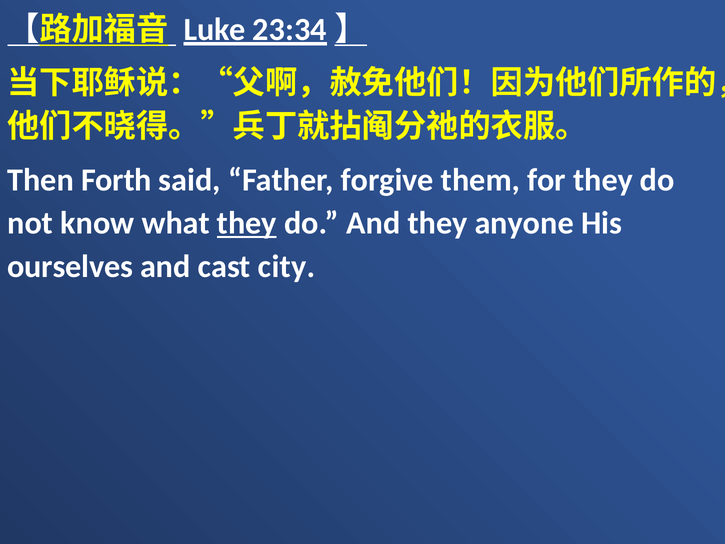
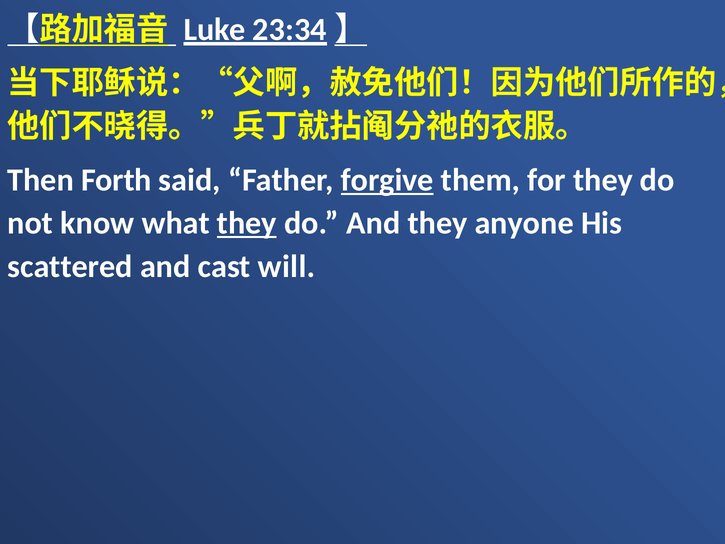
forgive underline: none -> present
ourselves: ourselves -> scattered
city: city -> will
